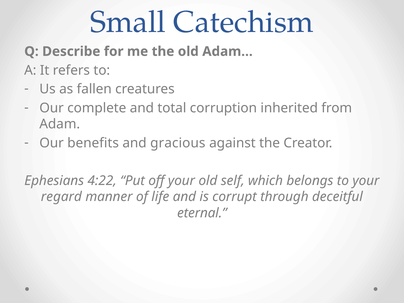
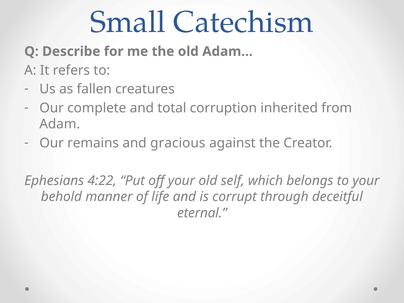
benefits: benefits -> remains
regard: regard -> behold
